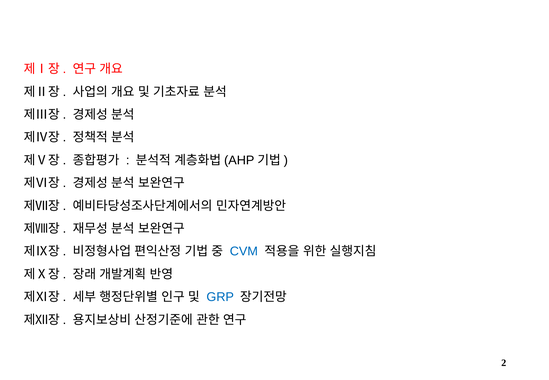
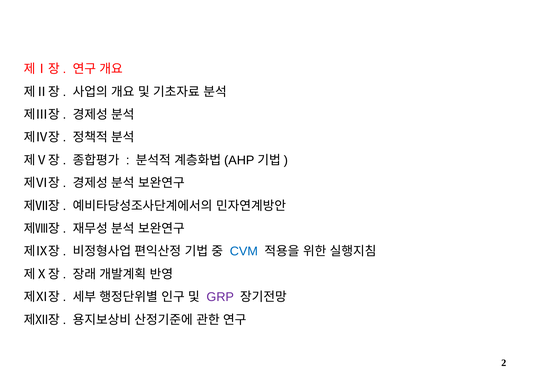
GRP colour: blue -> purple
